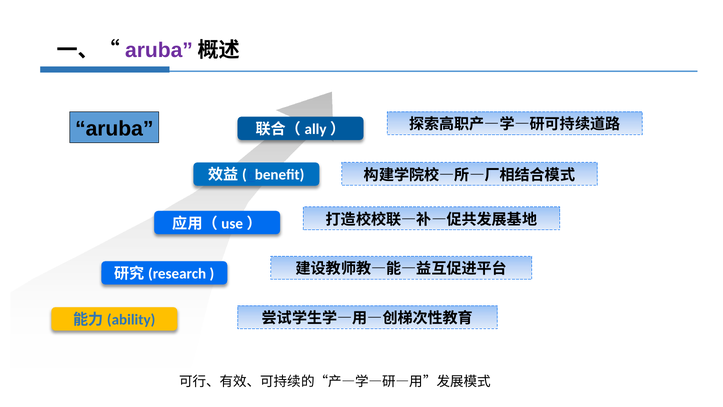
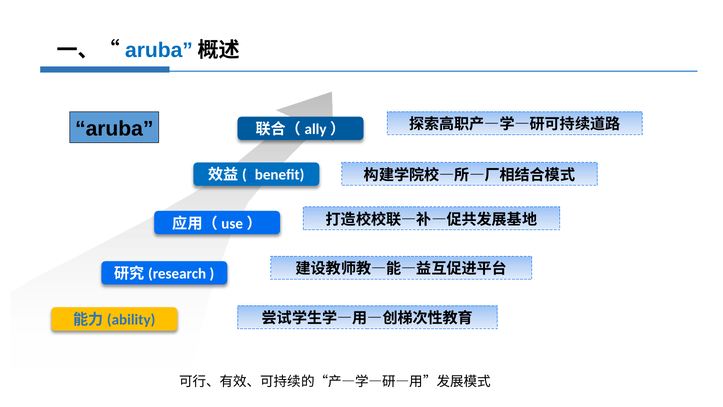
aruba at (159, 50) colour: purple -> blue
